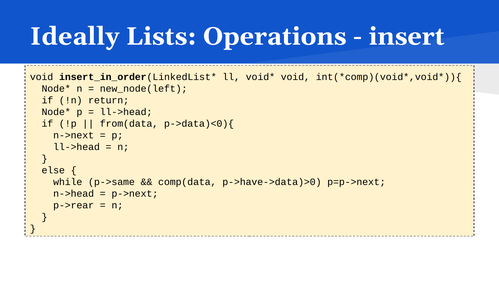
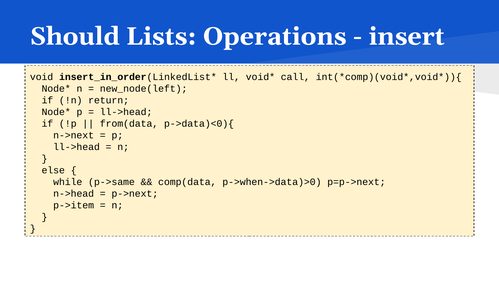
Ideally: Ideally -> Should
void at (295, 77): void -> call
p->have->data)>0: p->have->data)>0 -> p->when->data)>0
p->rear: p->rear -> p->item
